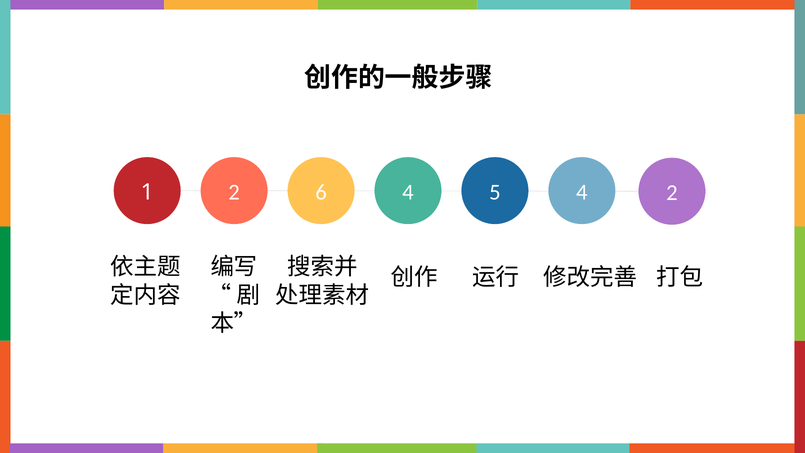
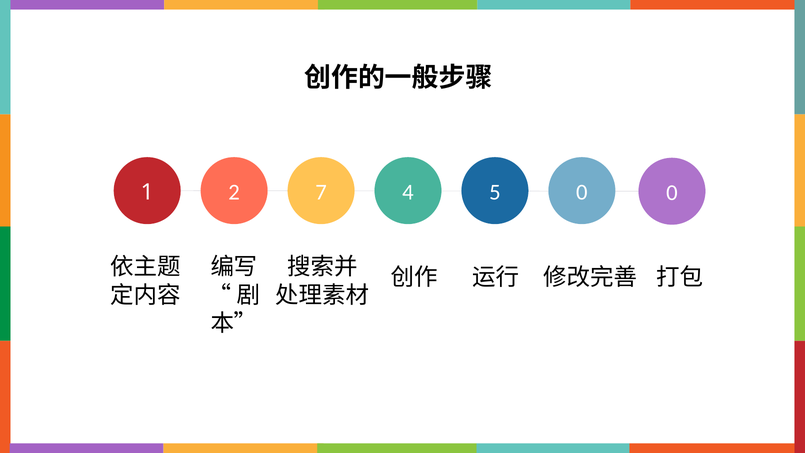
5 4: 4 -> 0
6: 6 -> 7
4 2: 2 -> 0
